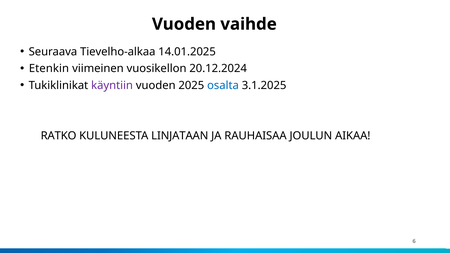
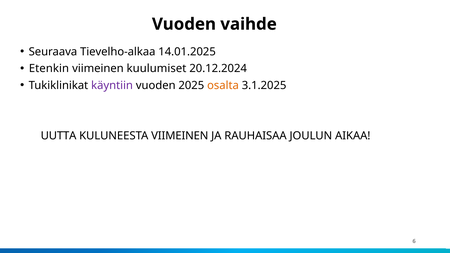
vuosikellon: vuosikellon -> kuulumiset
osalta colour: blue -> orange
RATKO: RATKO -> UUTTA
KULUNEESTA LINJATAAN: LINJATAAN -> VIIMEINEN
